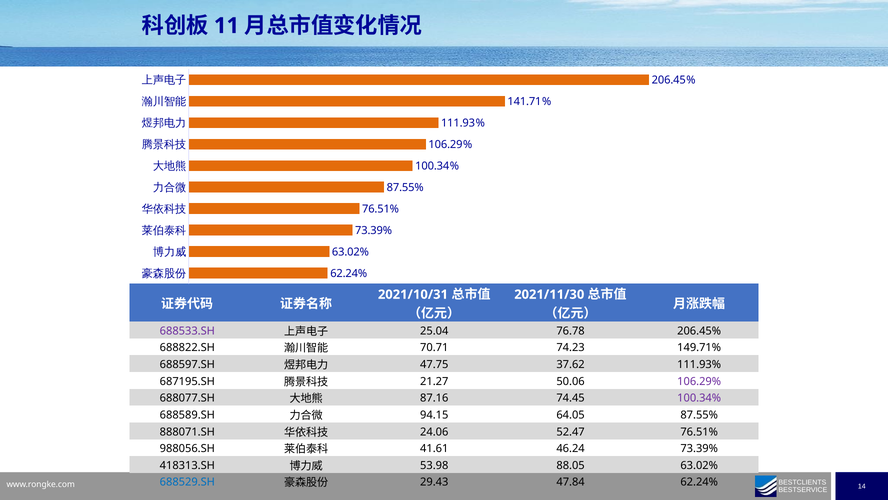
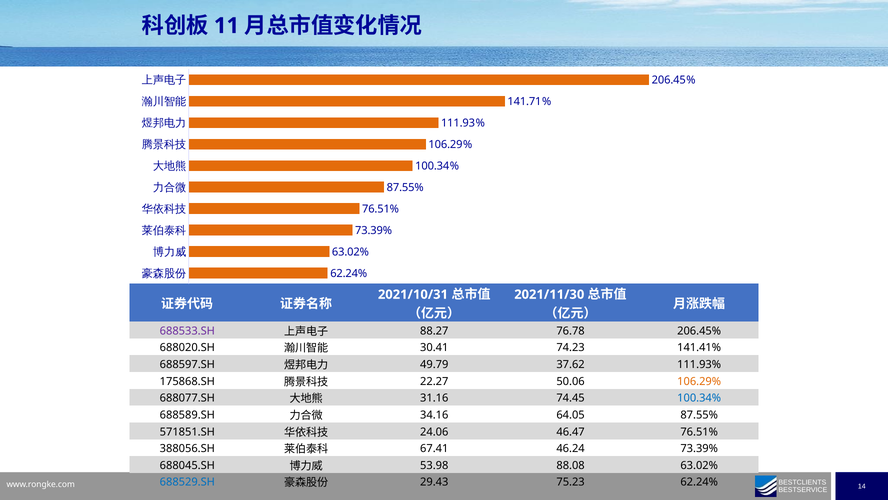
25.04: 25.04 -> 88.27
688822.SH: 688822.SH -> 688020.SH
70.71: 70.71 -> 30.41
149.71%: 149.71% -> 141.41%
47.75: 47.75 -> 49.79
687195.SH: 687195.SH -> 175868.SH
21.27: 21.27 -> 22.27
106.29% at (699, 381) colour: purple -> orange
87.16: 87.16 -> 31.16
100.34% at (699, 398) colour: purple -> blue
94.15: 94.15 -> 34.16
888071.SH: 888071.SH -> 571851.SH
52.47: 52.47 -> 46.47
988056.SH: 988056.SH -> 388056.SH
41.61: 41.61 -> 67.41
418313.SH: 418313.SH -> 688045.SH
88.05: 88.05 -> 88.08
47.84: 47.84 -> 75.23
